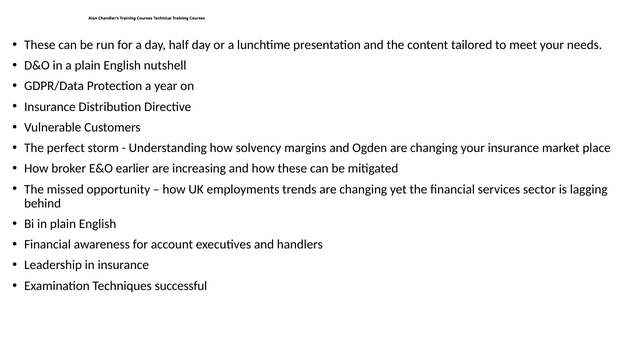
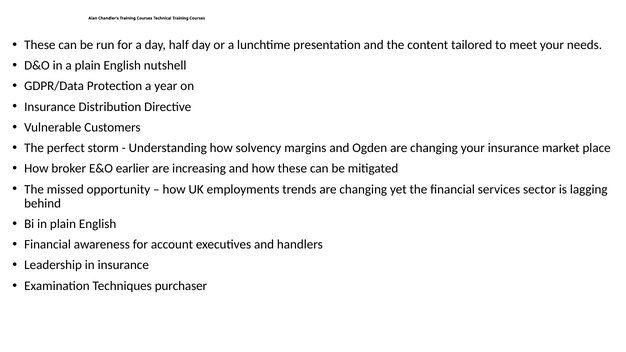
successful: successful -> purchaser
